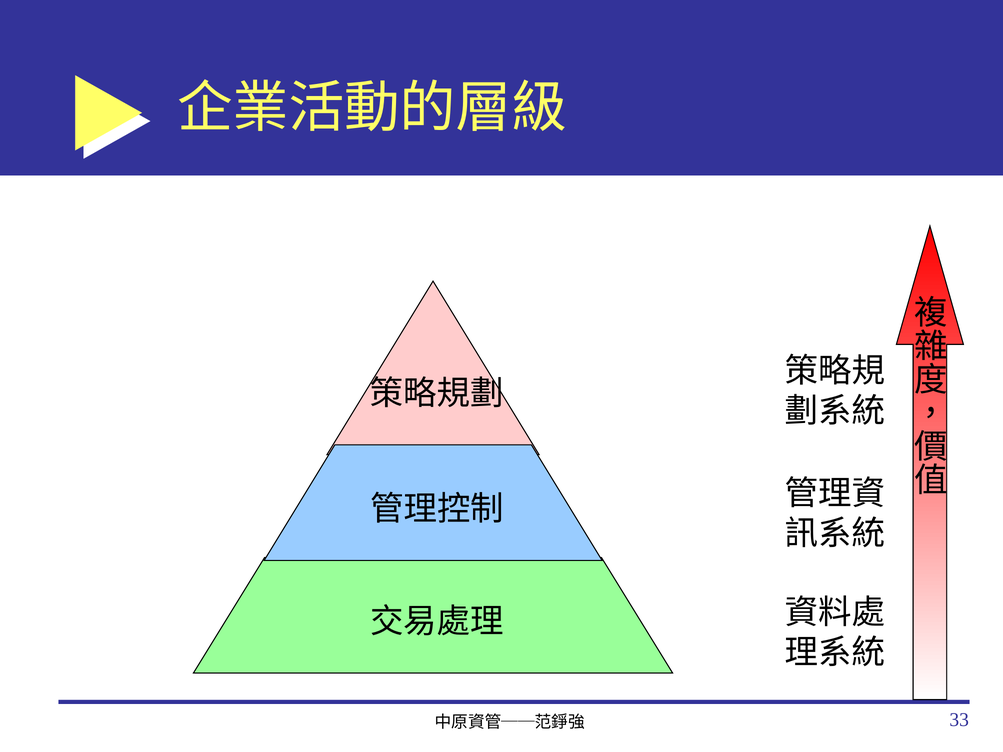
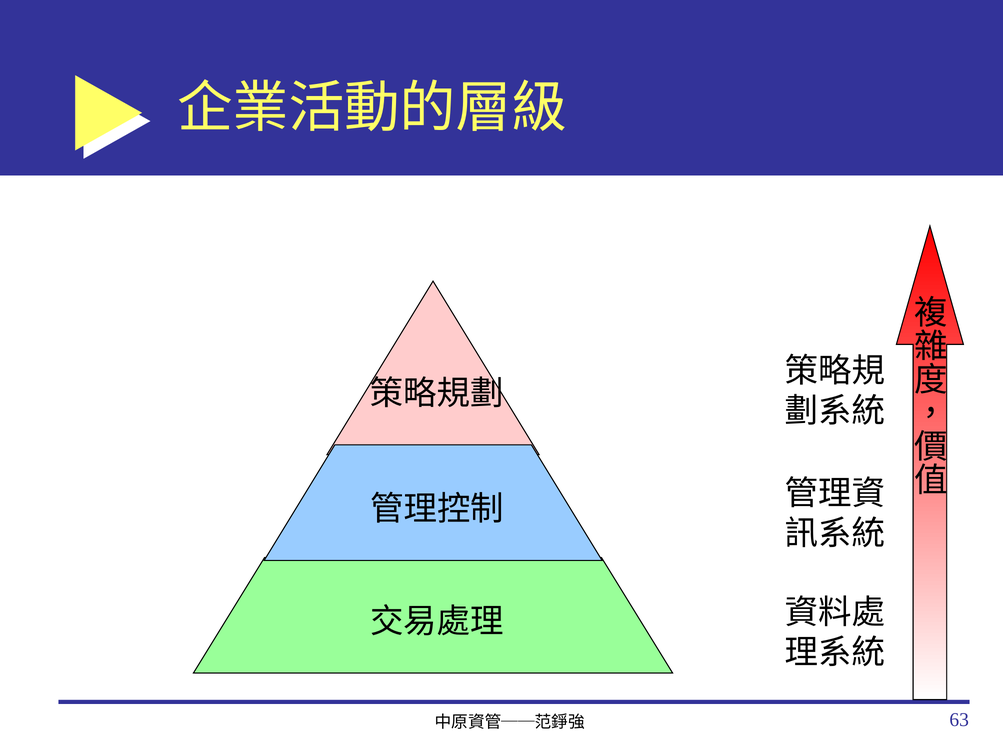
33: 33 -> 63
